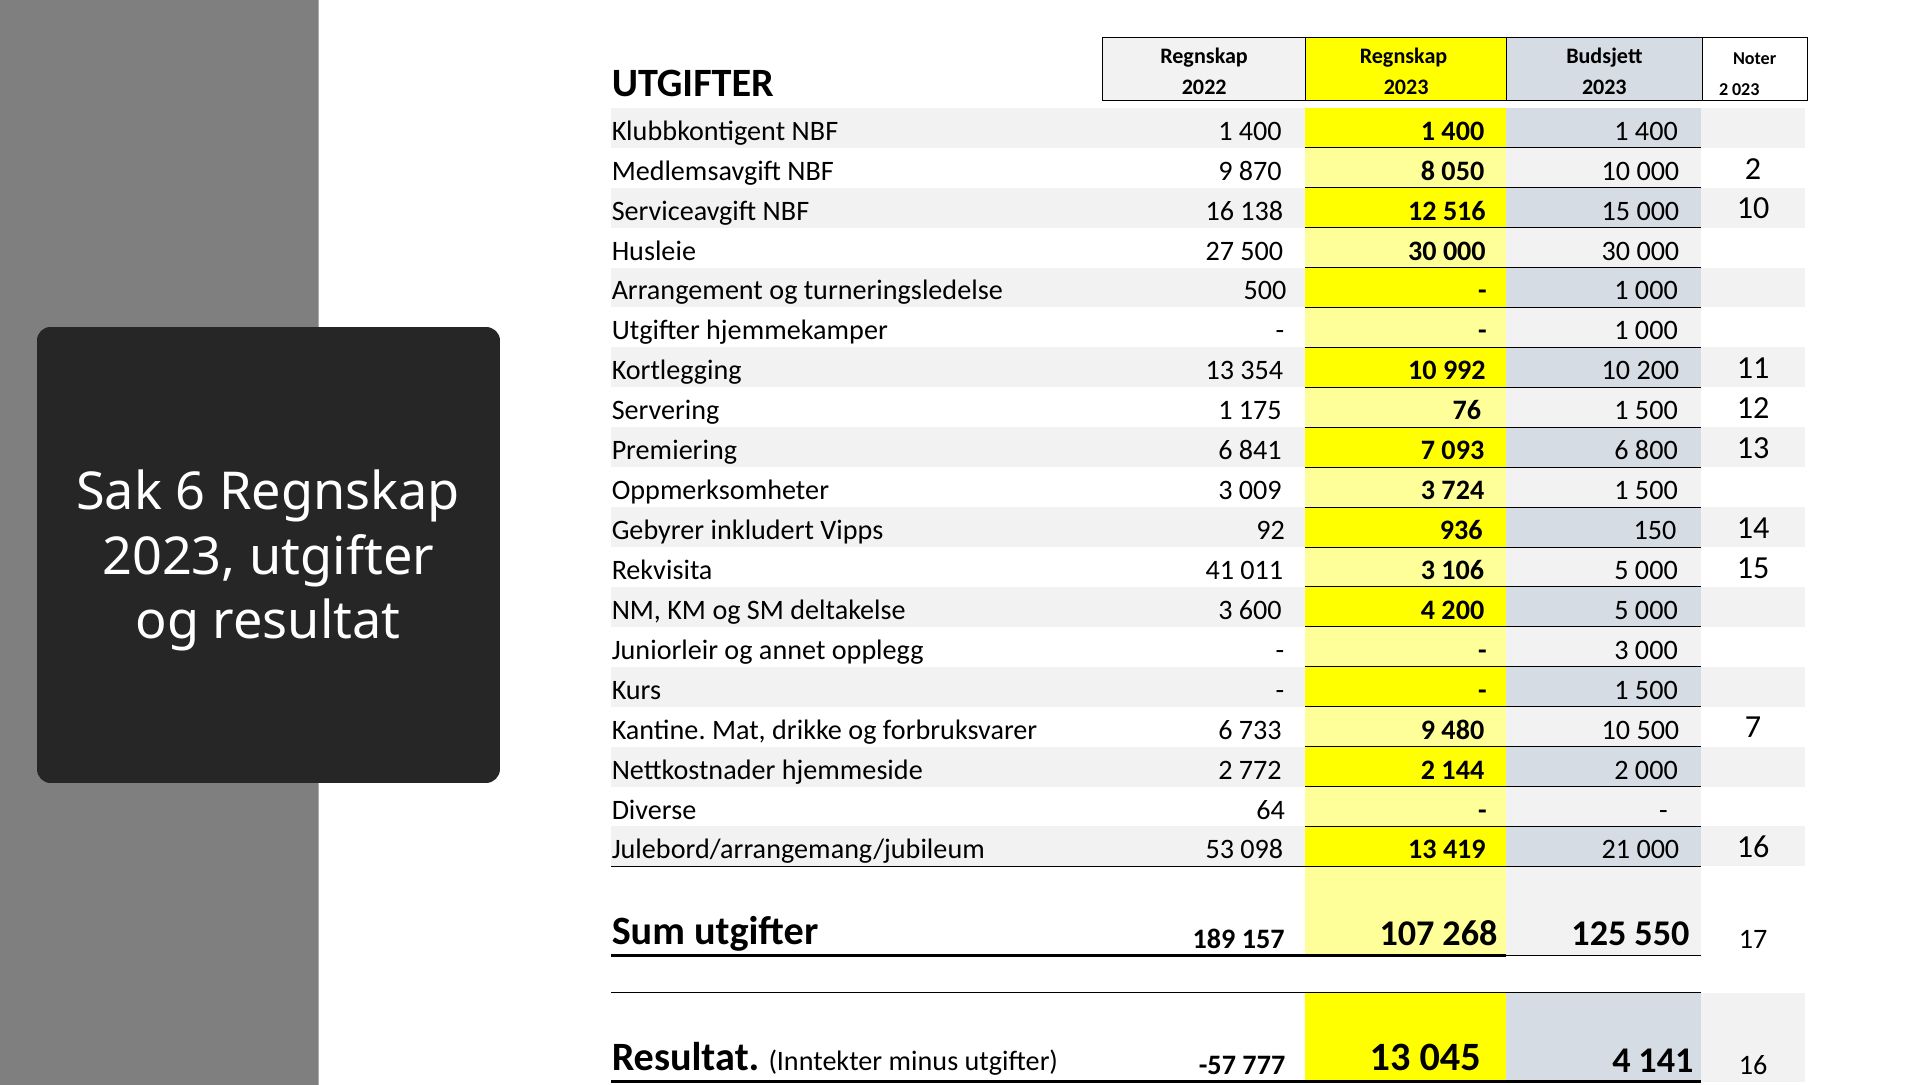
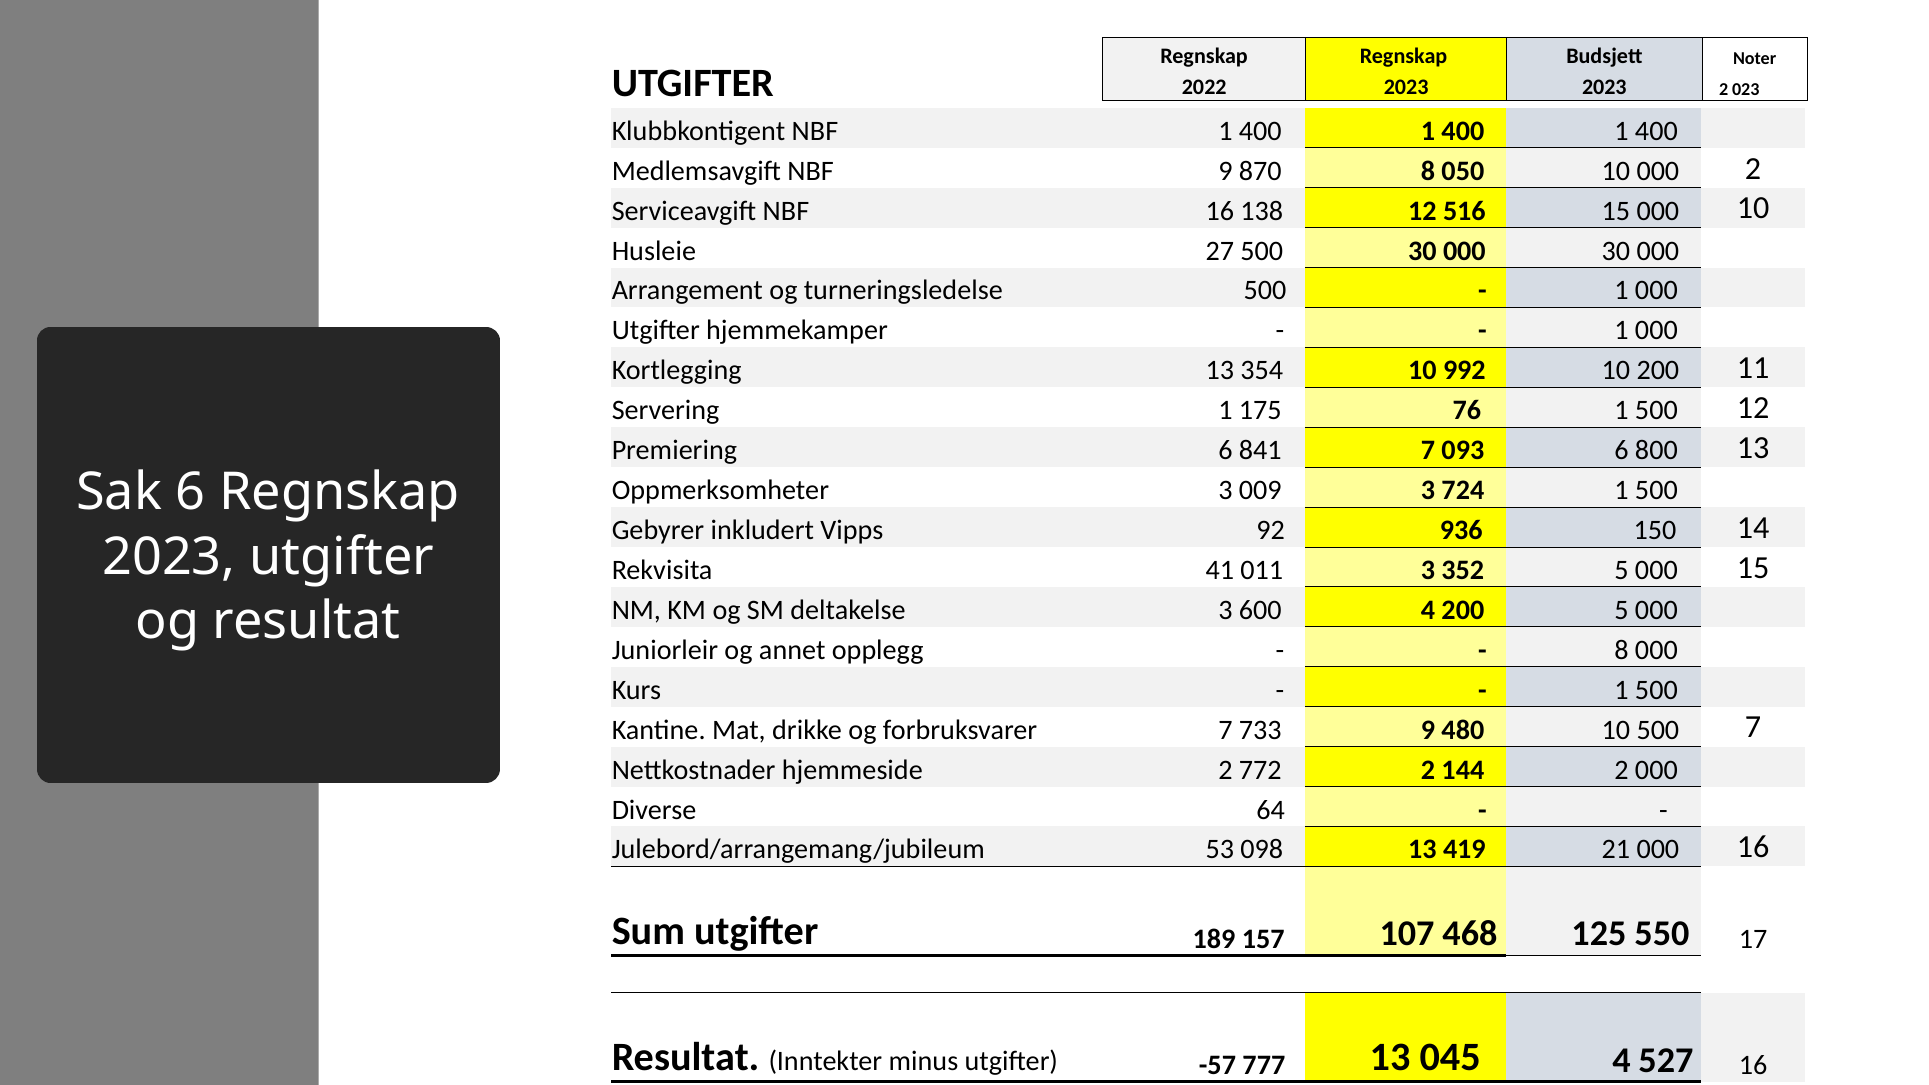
106: 106 -> 352
3 at (1622, 650): 3 -> 8
forbruksvarer 6: 6 -> 7
268: 268 -> 468
141: 141 -> 527
